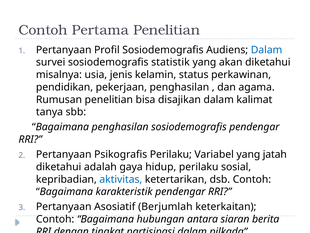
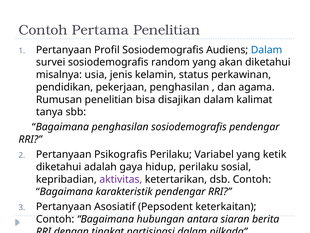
statistik: statistik -> random
jatah: jatah -> ketik
aktivitas colour: blue -> purple
Berjumlah: Berjumlah -> Pepsodent
